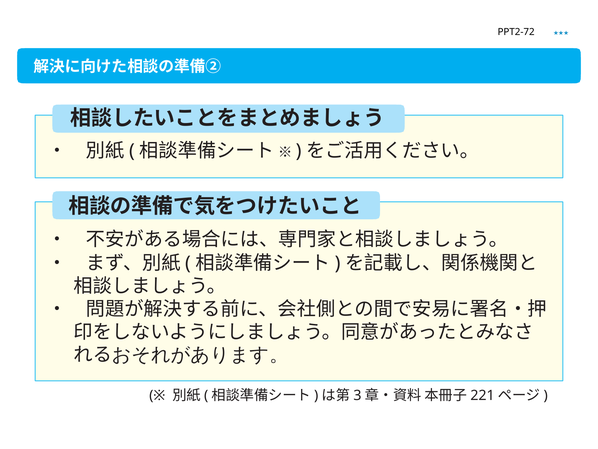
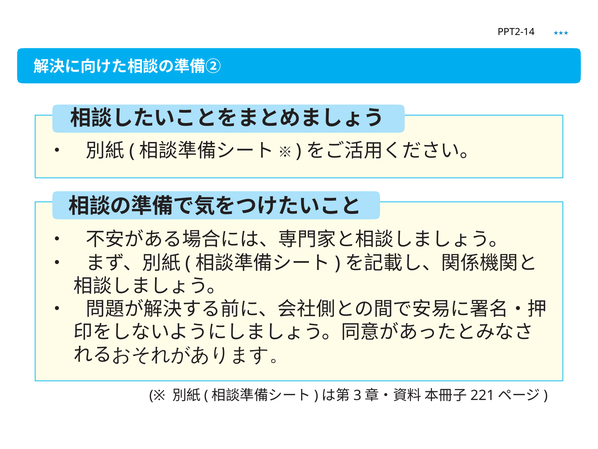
PPT2-72: PPT2-72 -> PPT2-14
